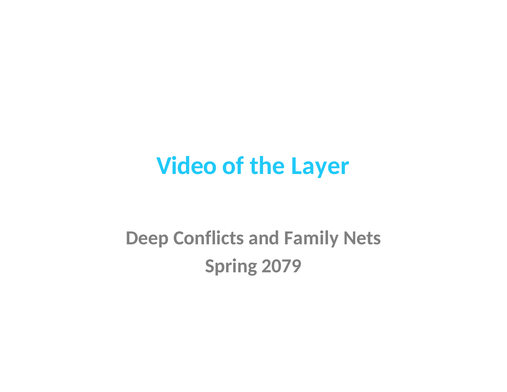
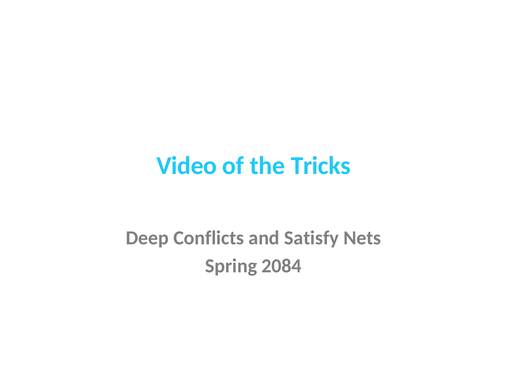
Layer: Layer -> Tricks
Family: Family -> Satisfy
2079: 2079 -> 2084
